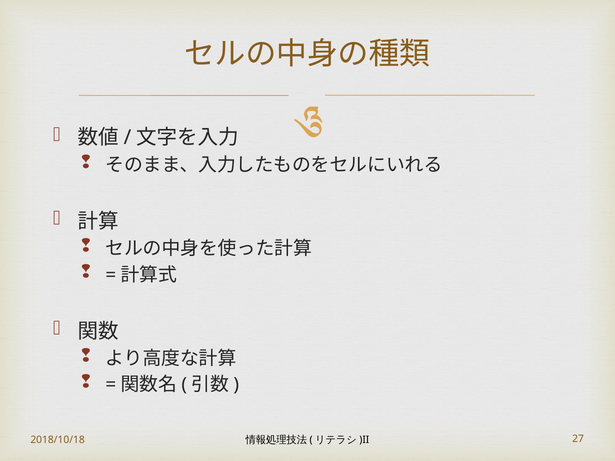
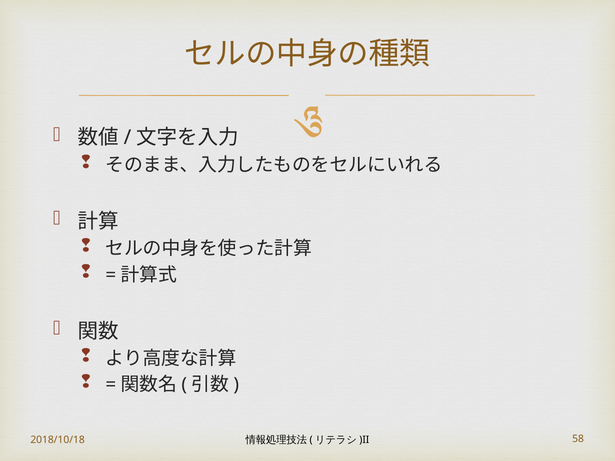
27: 27 -> 58
